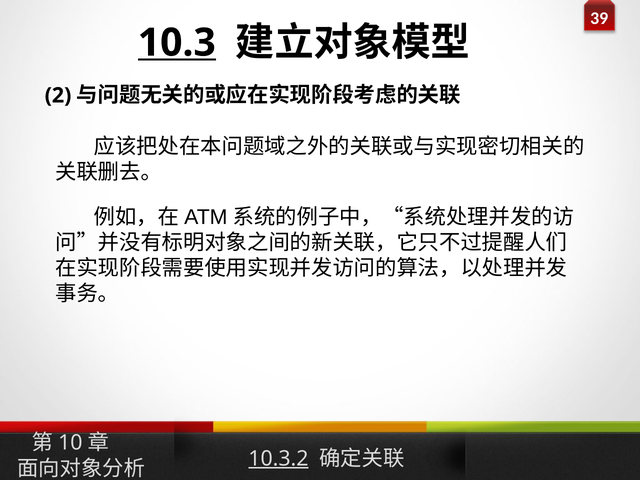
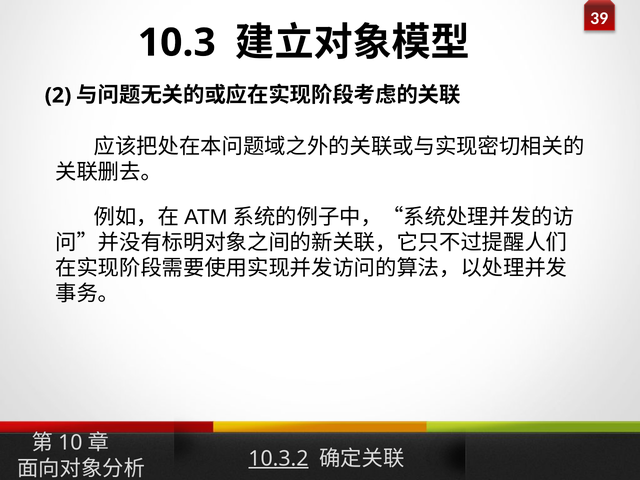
10.3 underline: present -> none
